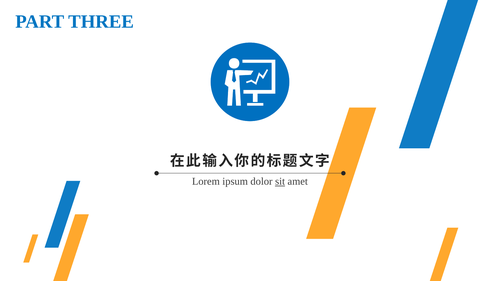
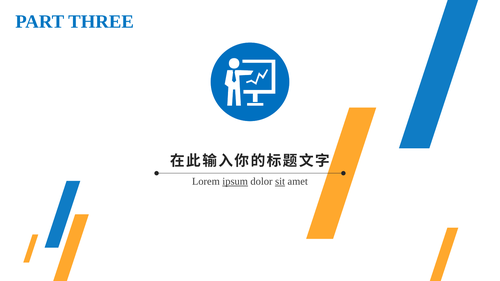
ipsum underline: none -> present
